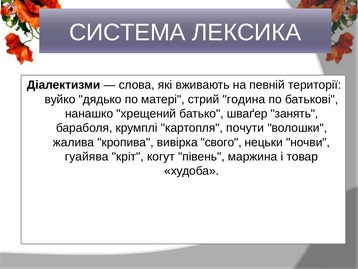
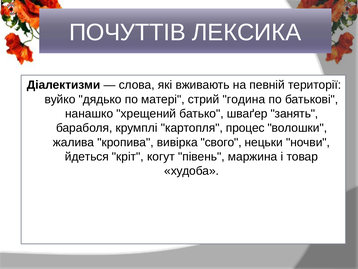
СИСТЕМА: СИСТЕМА -> ПОЧУТТІВ
почути: почути -> процес
гуайява: гуайява -> йдеться
